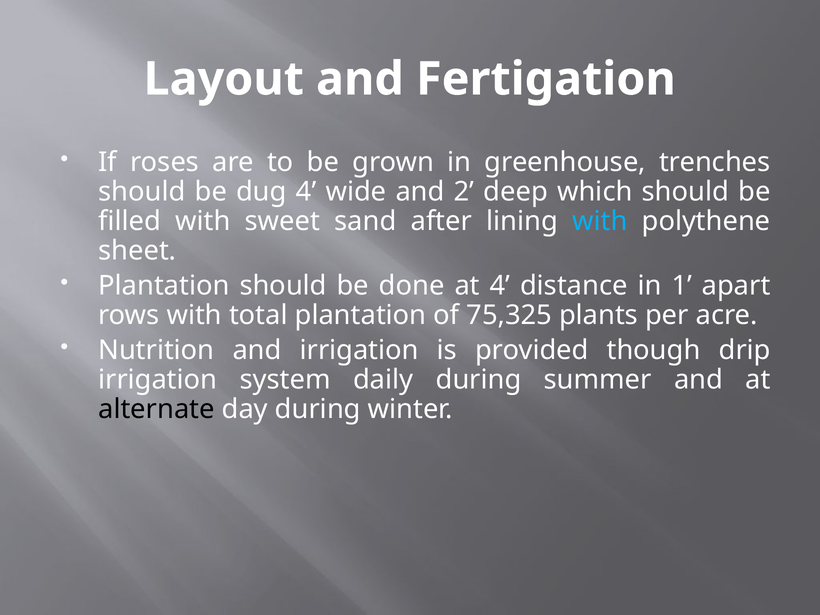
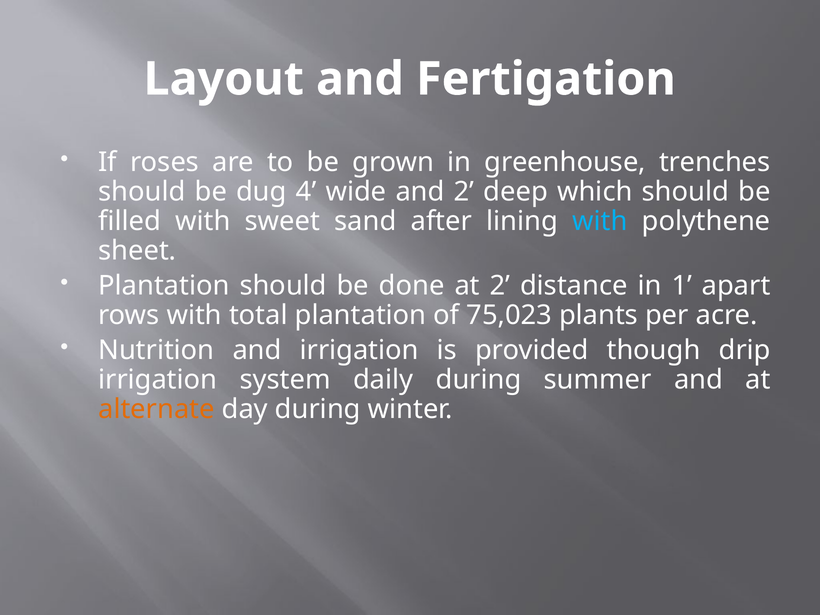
at 4: 4 -> 2
75,325: 75,325 -> 75,023
alternate colour: black -> orange
